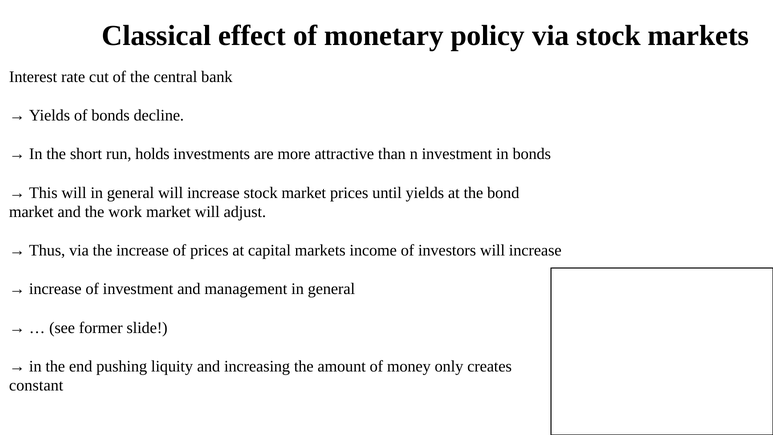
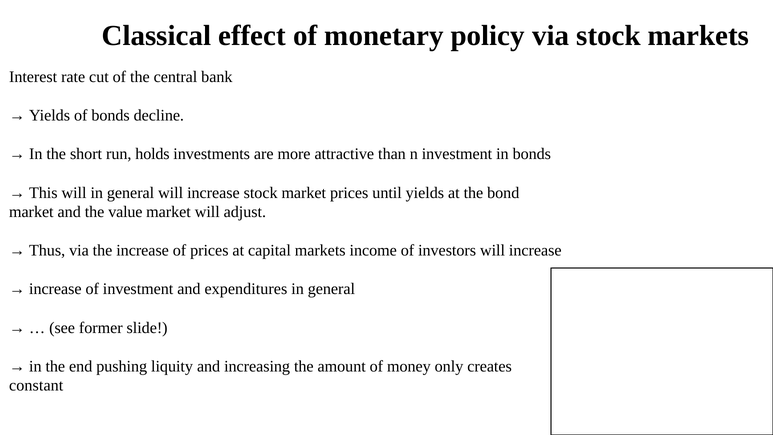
work: work -> value
management: management -> expenditures
